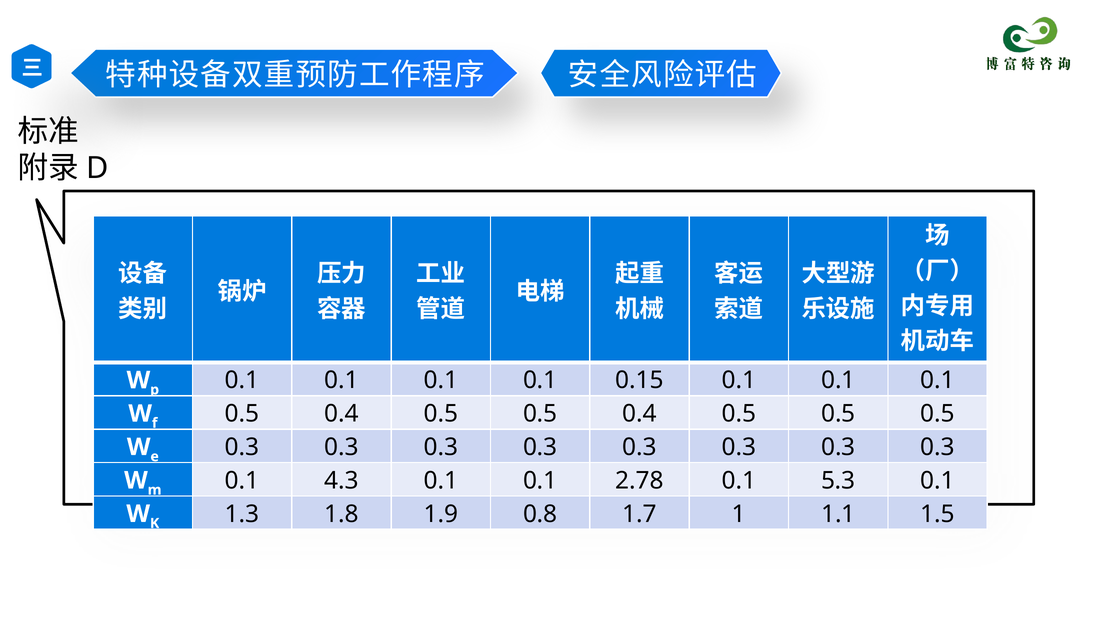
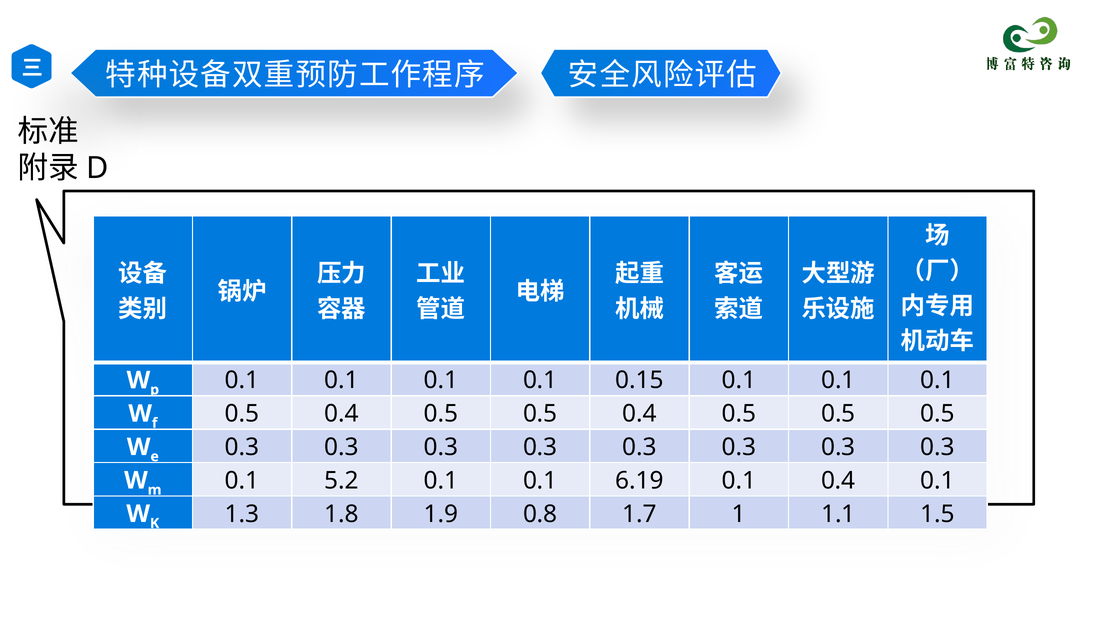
4.3: 4.3 -> 5.2
2.78: 2.78 -> 6.19
0.1 5.3: 5.3 -> 0.4
